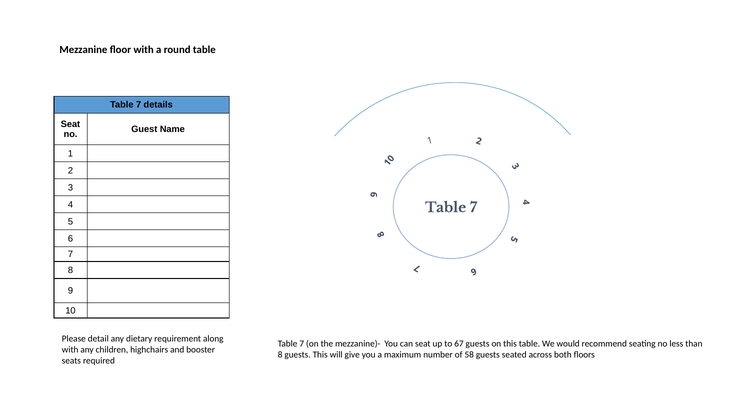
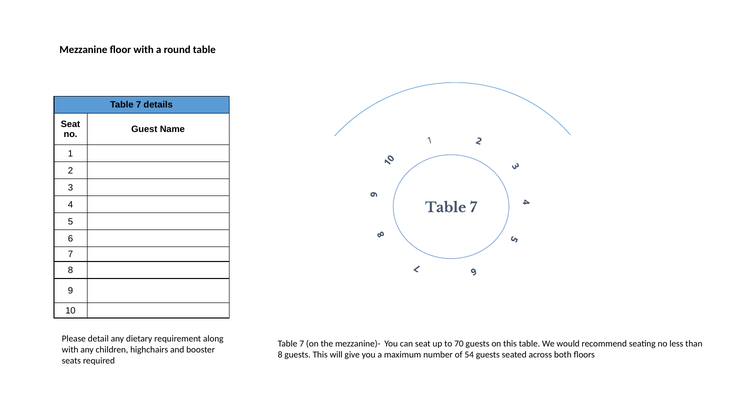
67: 67 -> 70
58: 58 -> 54
